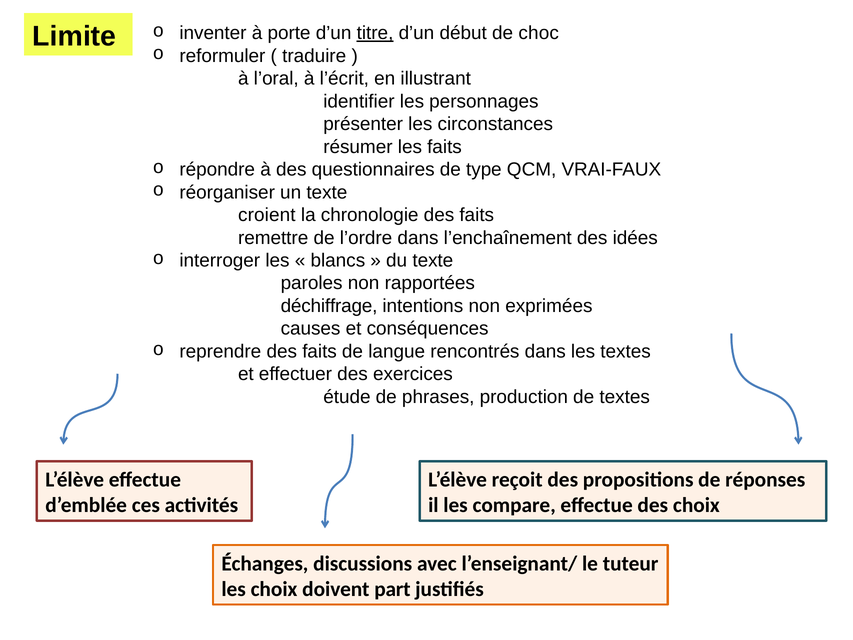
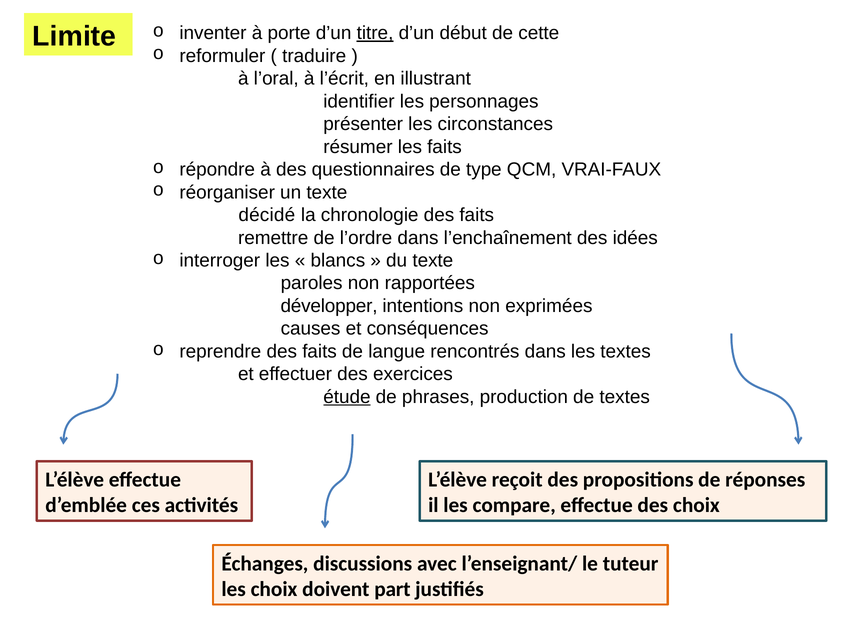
choc: choc -> cette
croient: croient -> décidé
déchiffrage: déchiffrage -> développer
étude underline: none -> present
